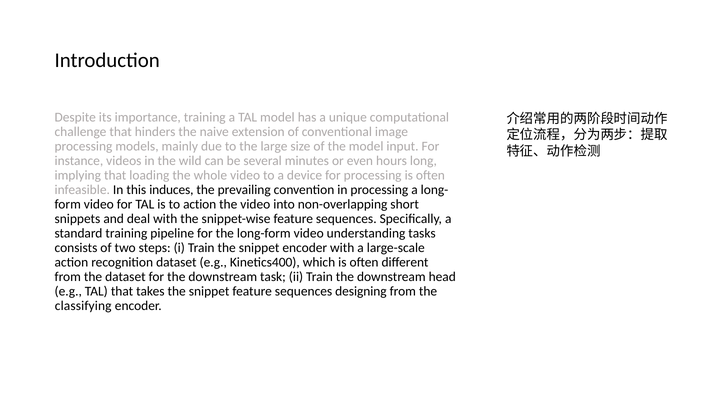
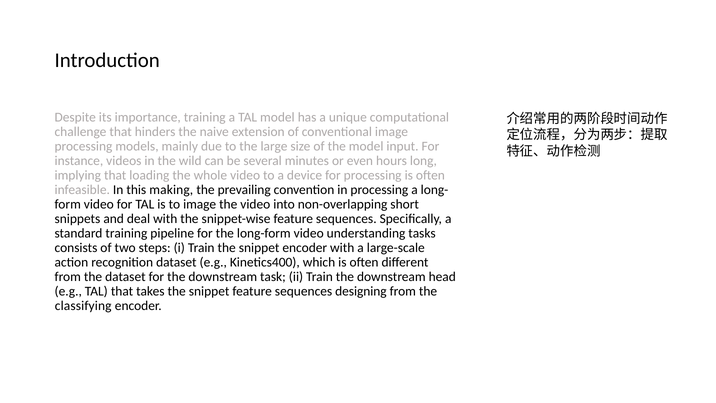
induces: induces -> making
to action: action -> image
